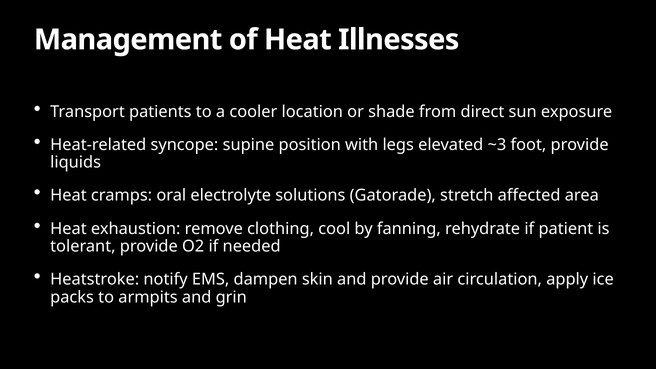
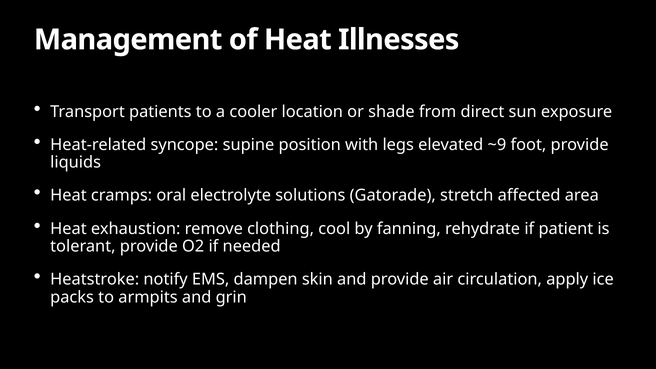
~3: ~3 -> ~9
